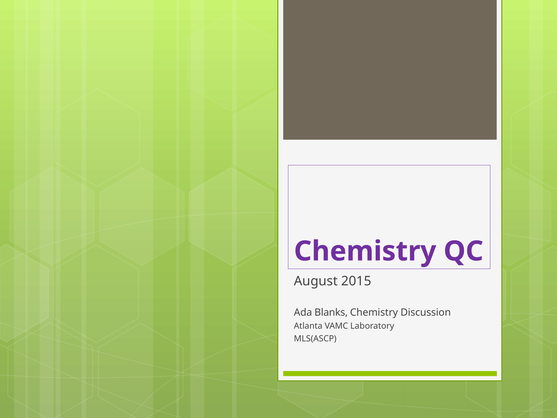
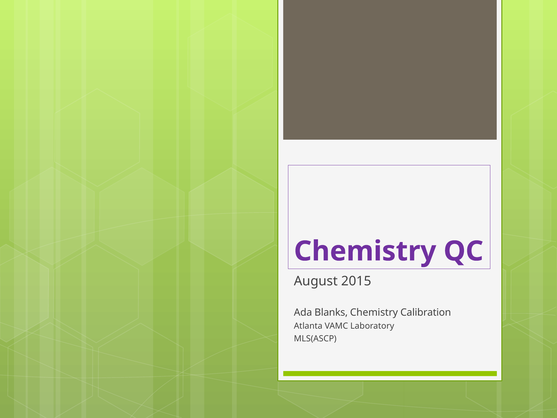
Discussion: Discussion -> Calibration
